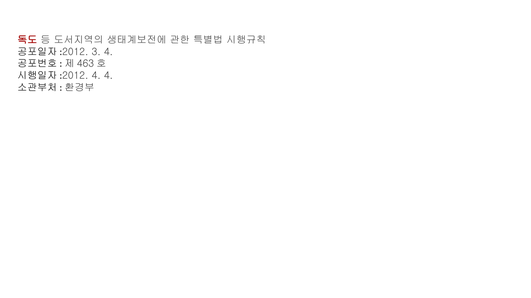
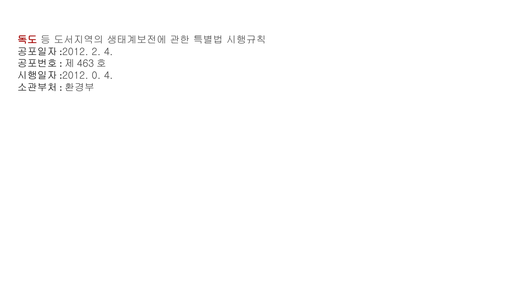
3: 3 -> 2
4 at (96, 76): 4 -> 0
